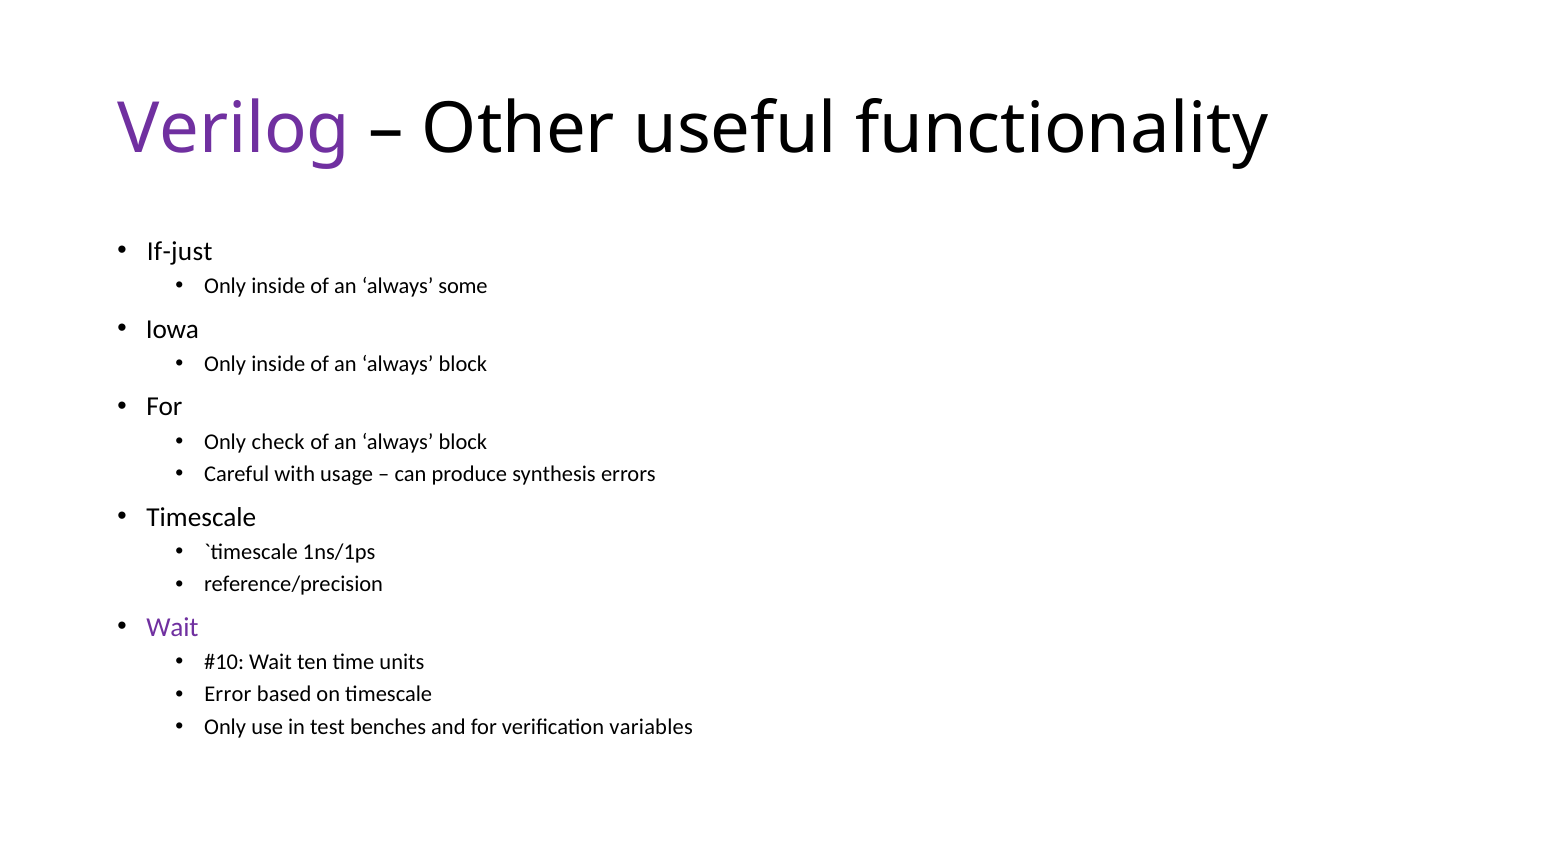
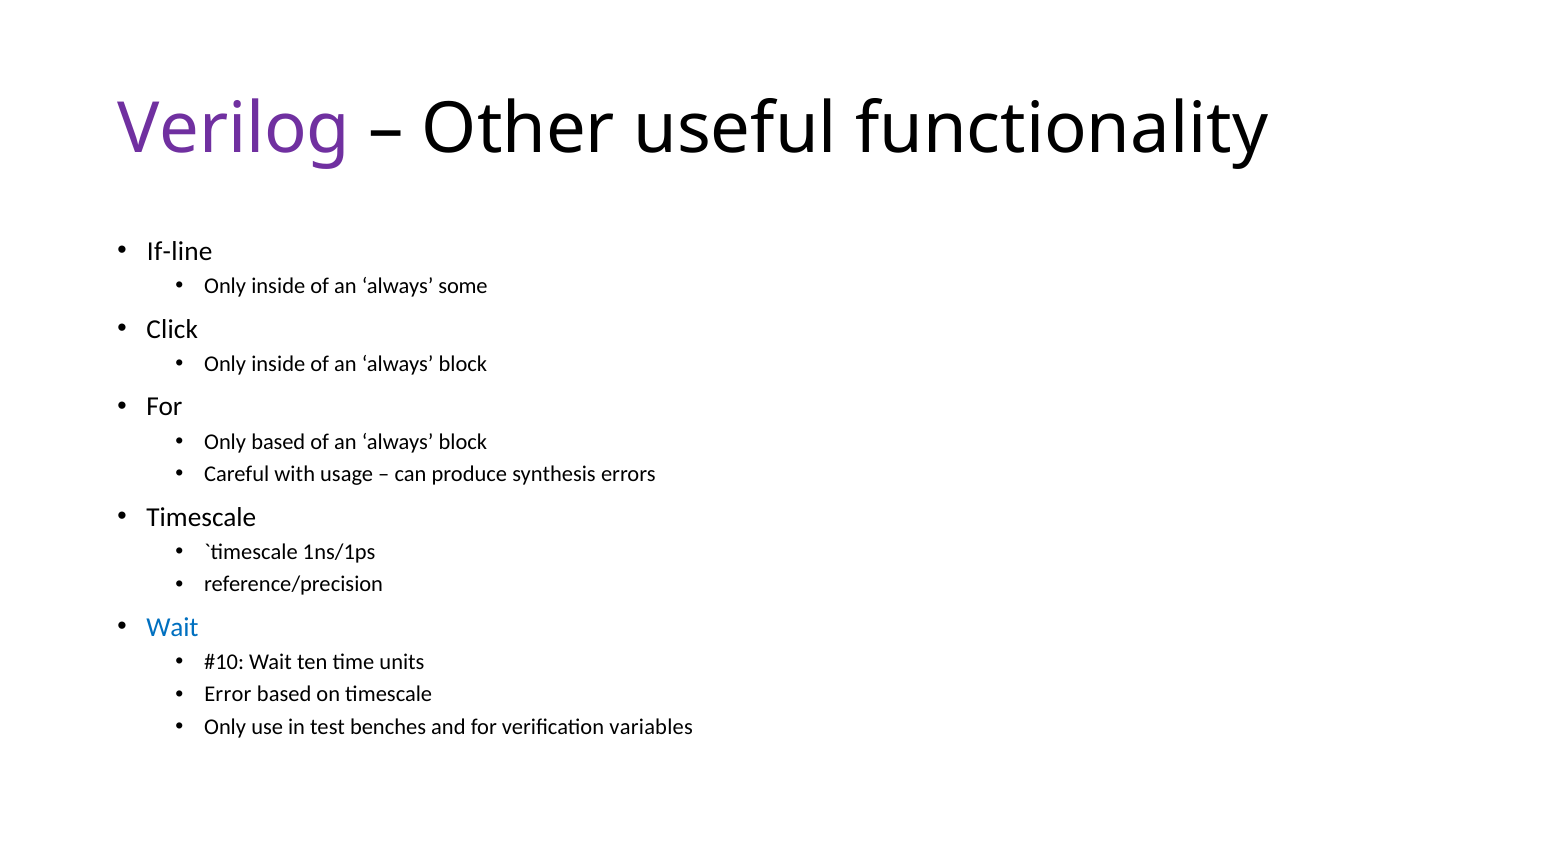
If-just: If-just -> If-line
Iowa: Iowa -> Click
Only check: check -> based
Wait at (172, 627) colour: purple -> blue
